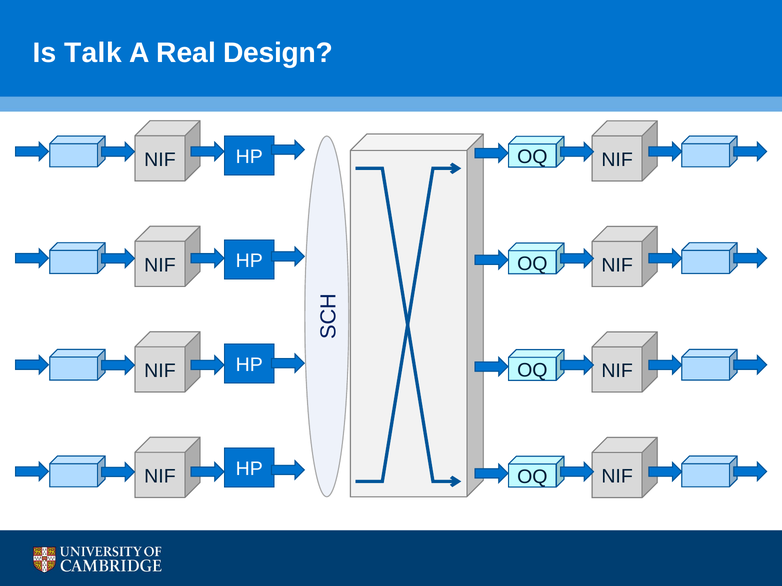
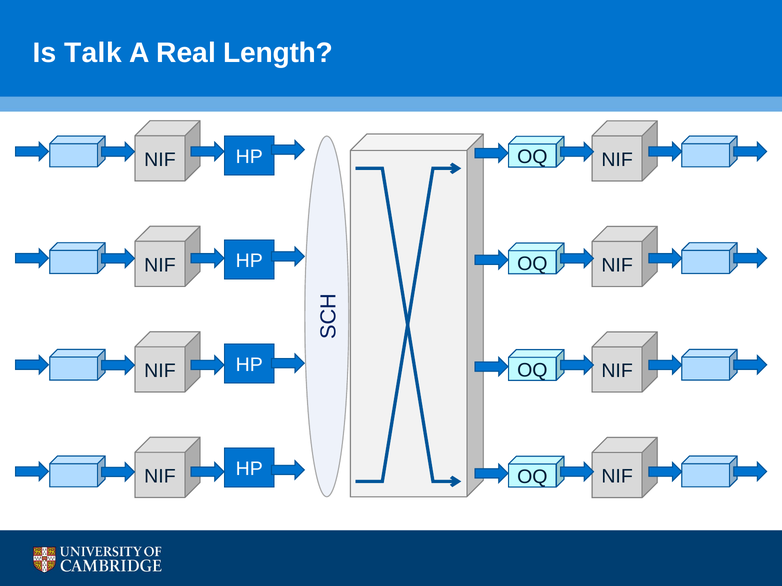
Design: Design -> Length
